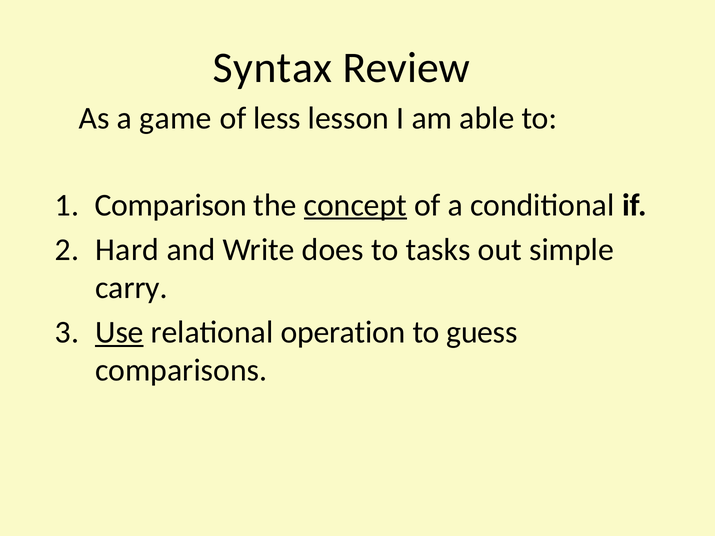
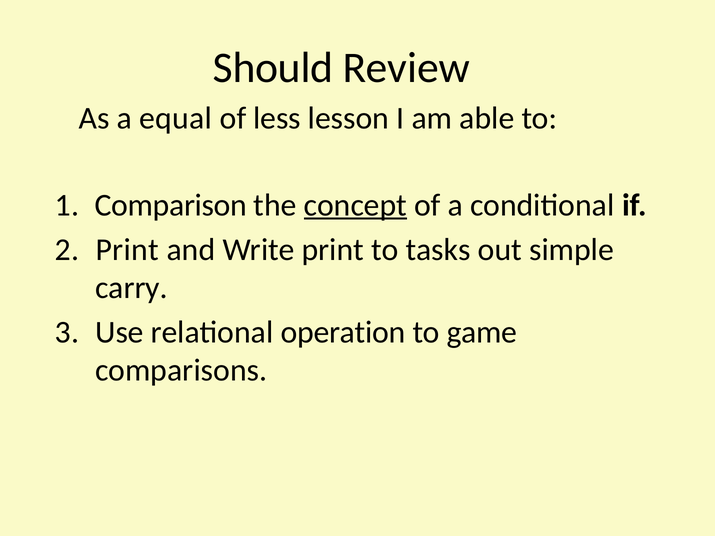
Syntax: Syntax -> Should
game: game -> equal
Hard at (127, 250): Hard -> Print
Write does: does -> print
Use underline: present -> none
guess: guess -> game
